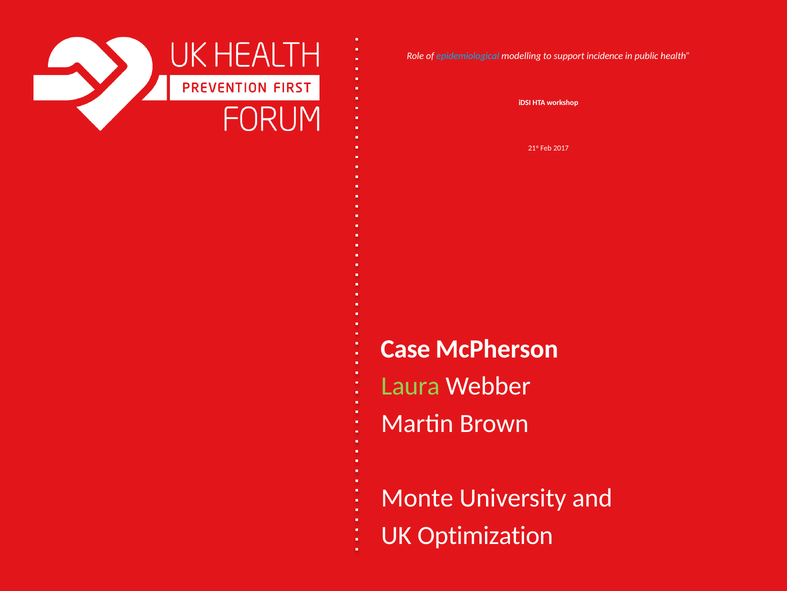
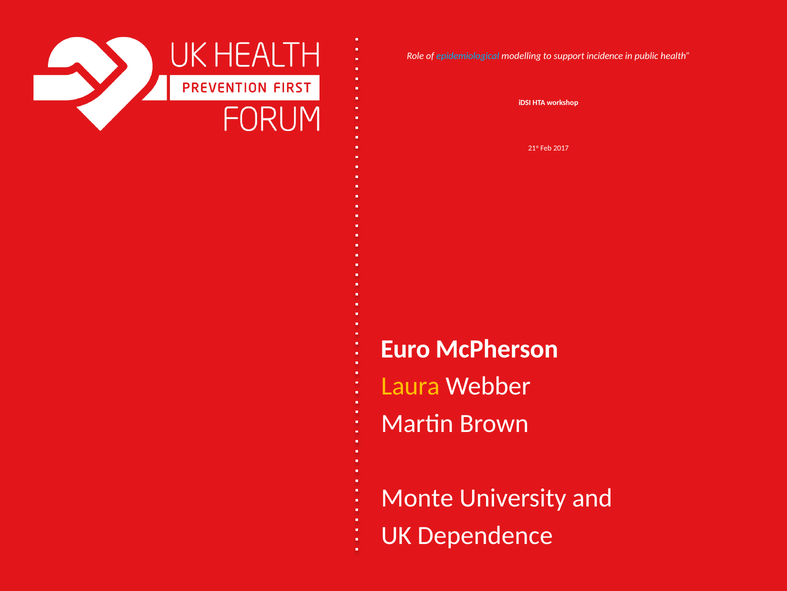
Case: Case -> Euro
Laura colour: light green -> yellow
Optimization: Optimization -> Dependence
